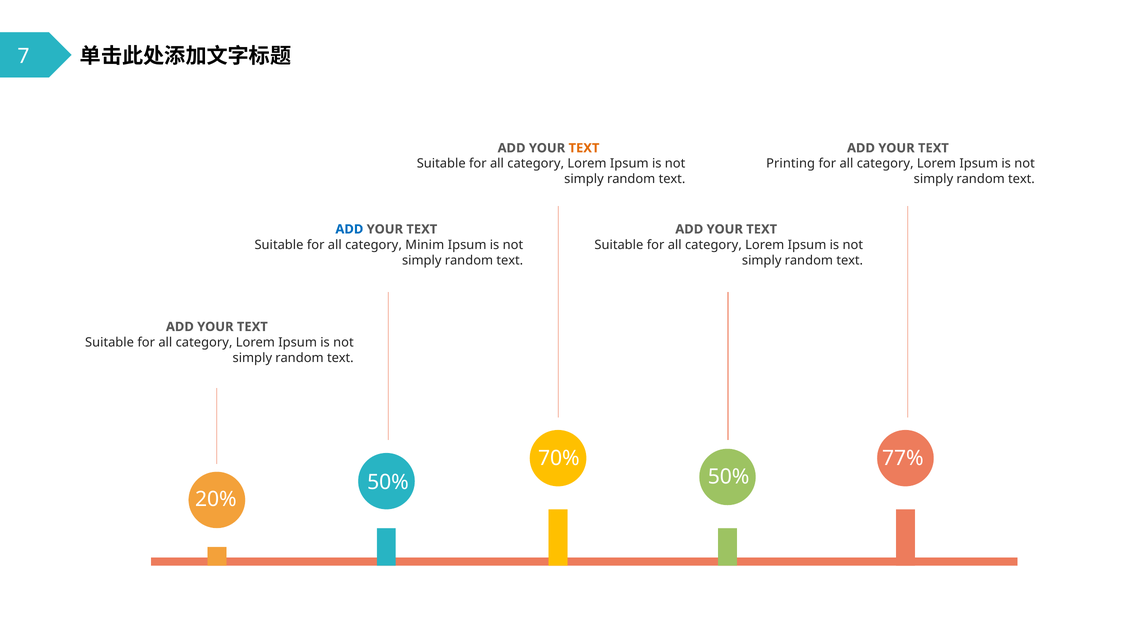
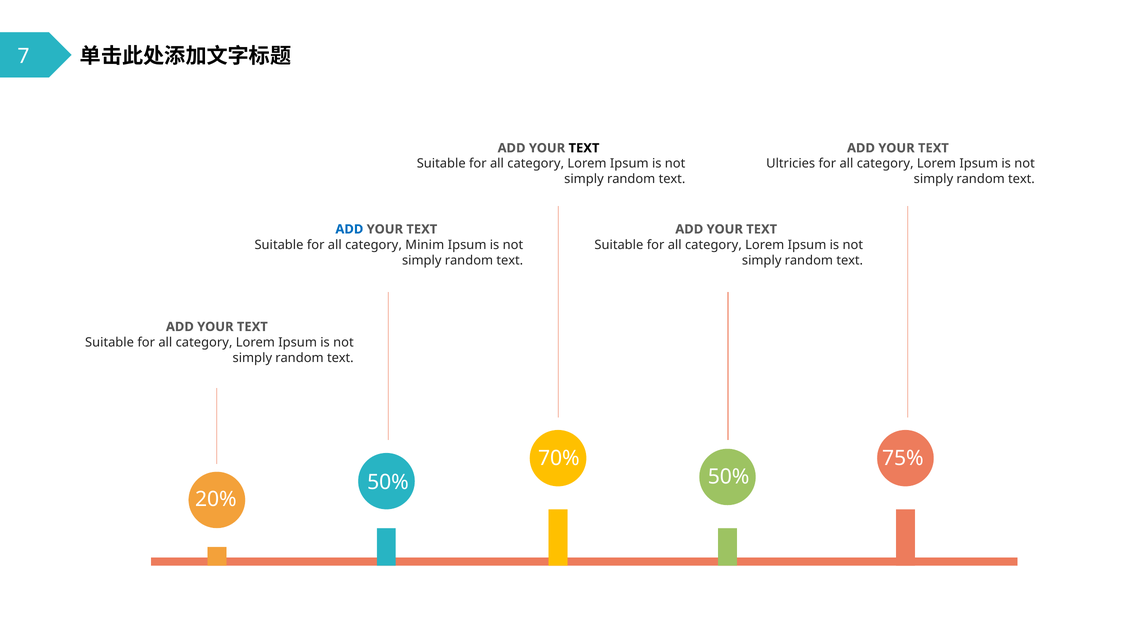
TEXT at (584, 148) colour: orange -> black
Printing: Printing -> Ultricies
77%: 77% -> 75%
